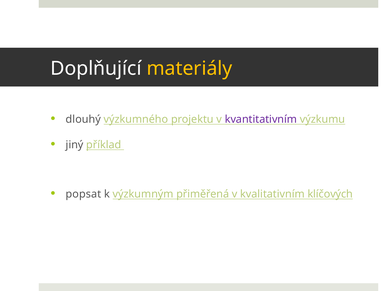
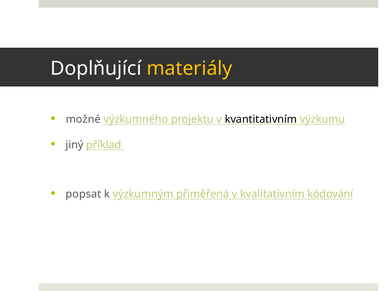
dlouhý: dlouhý -> možné
kvantitativním colour: purple -> black
klíčových: klíčových -> kódování
